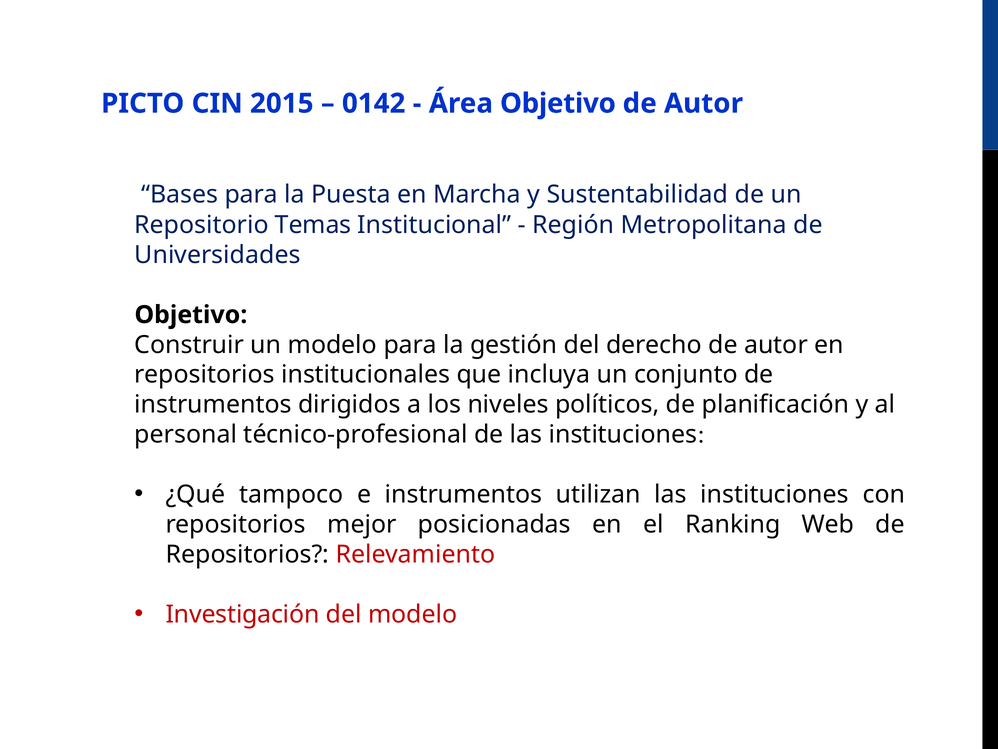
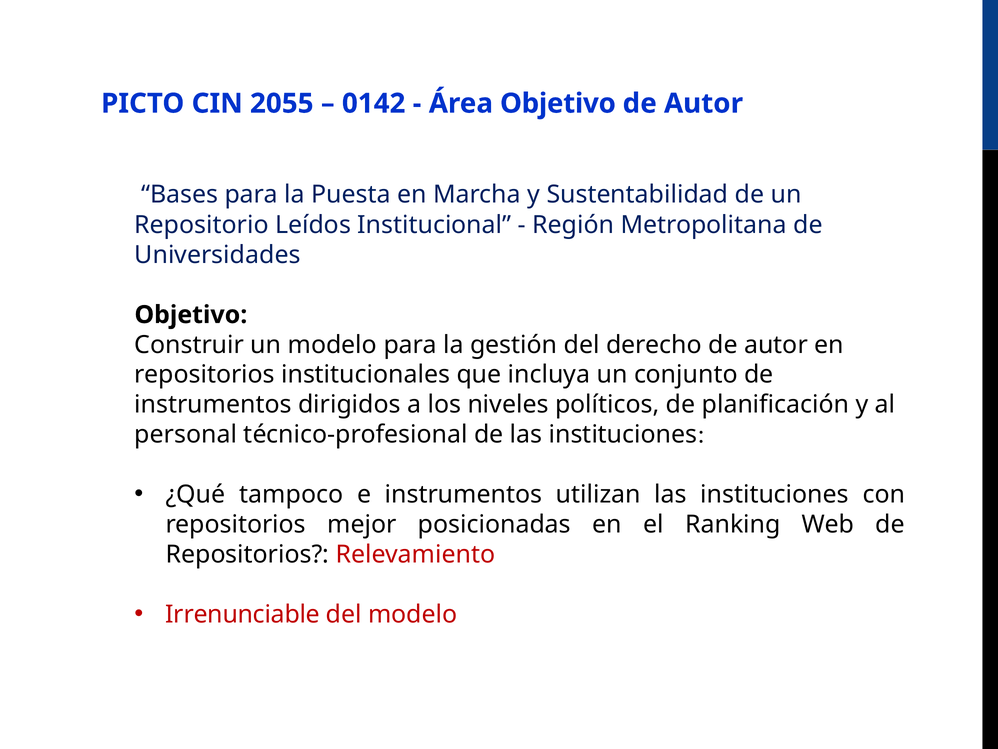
2015: 2015 -> 2055
Temas: Temas -> Leídos
Investigación: Investigación -> Irrenunciable
